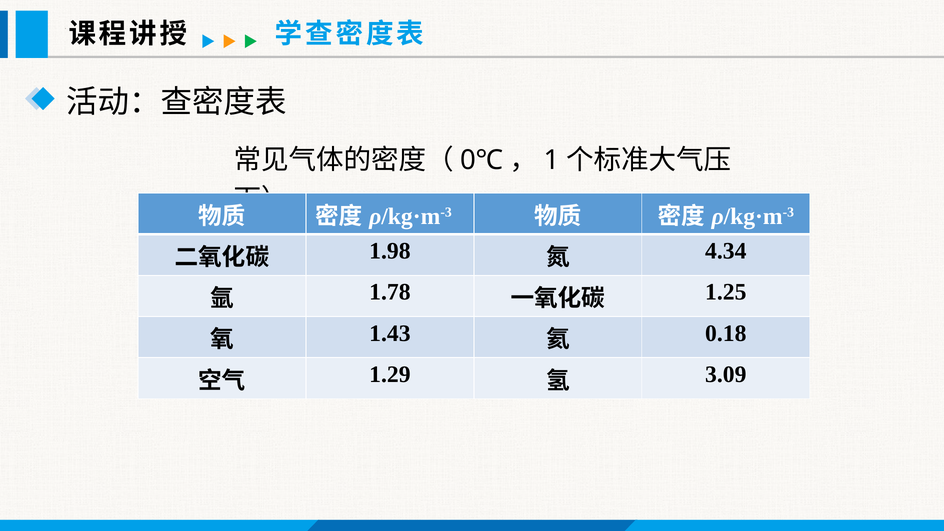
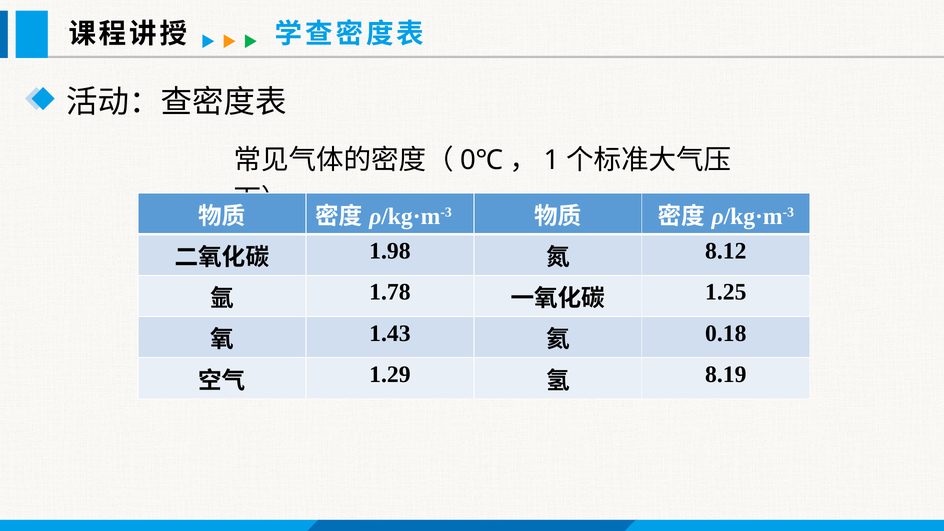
4.34: 4.34 -> 8.12
3.09: 3.09 -> 8.19
